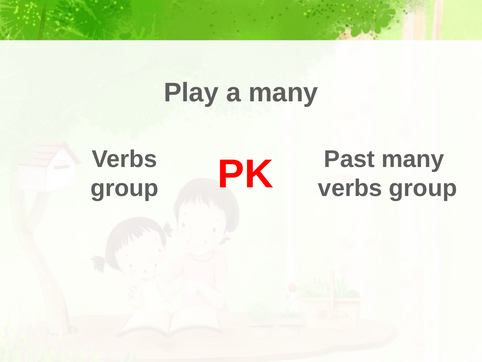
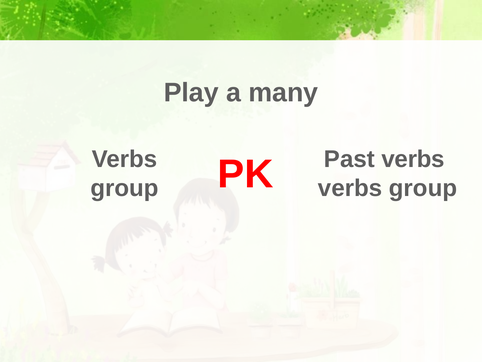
Past many: many -> verbs
